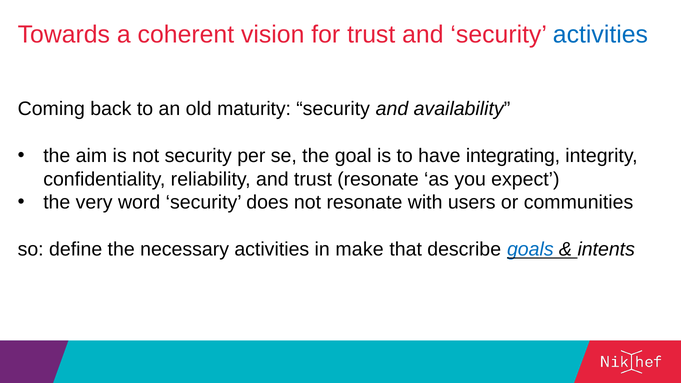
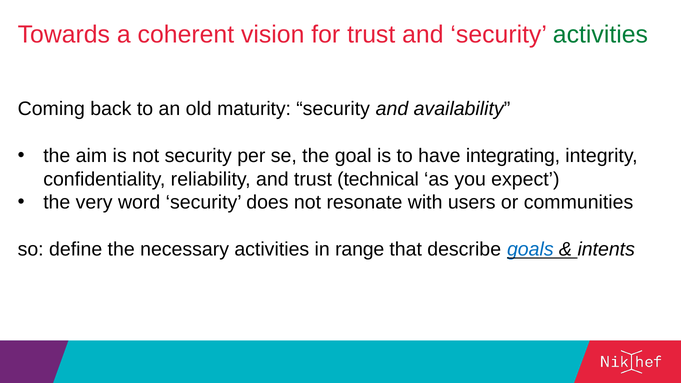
activities at (600, 34) colour: blue -> green
trust resonate: resonate -> technical
make: make -> range
